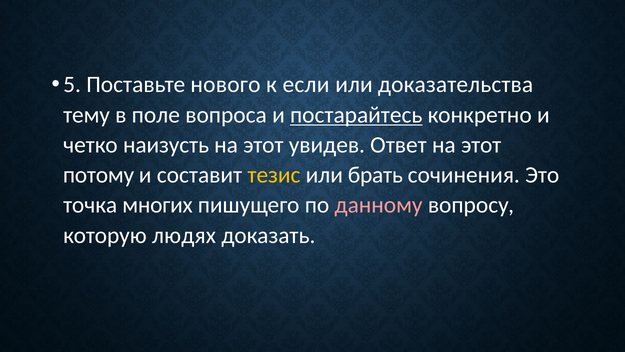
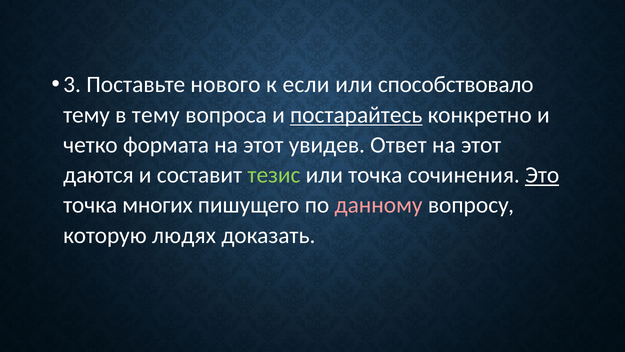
5: 5 -> 3
доказательства: доказательства -> способствовало
в поле: поле -> тему
наизусть: наизусть -> формата
потому: потому -> даются
тезис colour: yellow -> light green
или брать: брать -> точка
Это underline: none -> present
